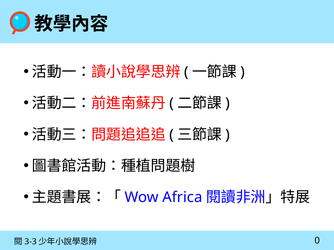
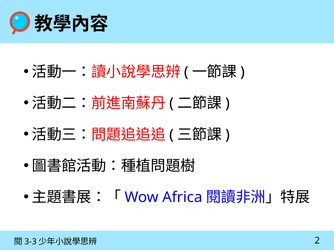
0: 0 -> 2
